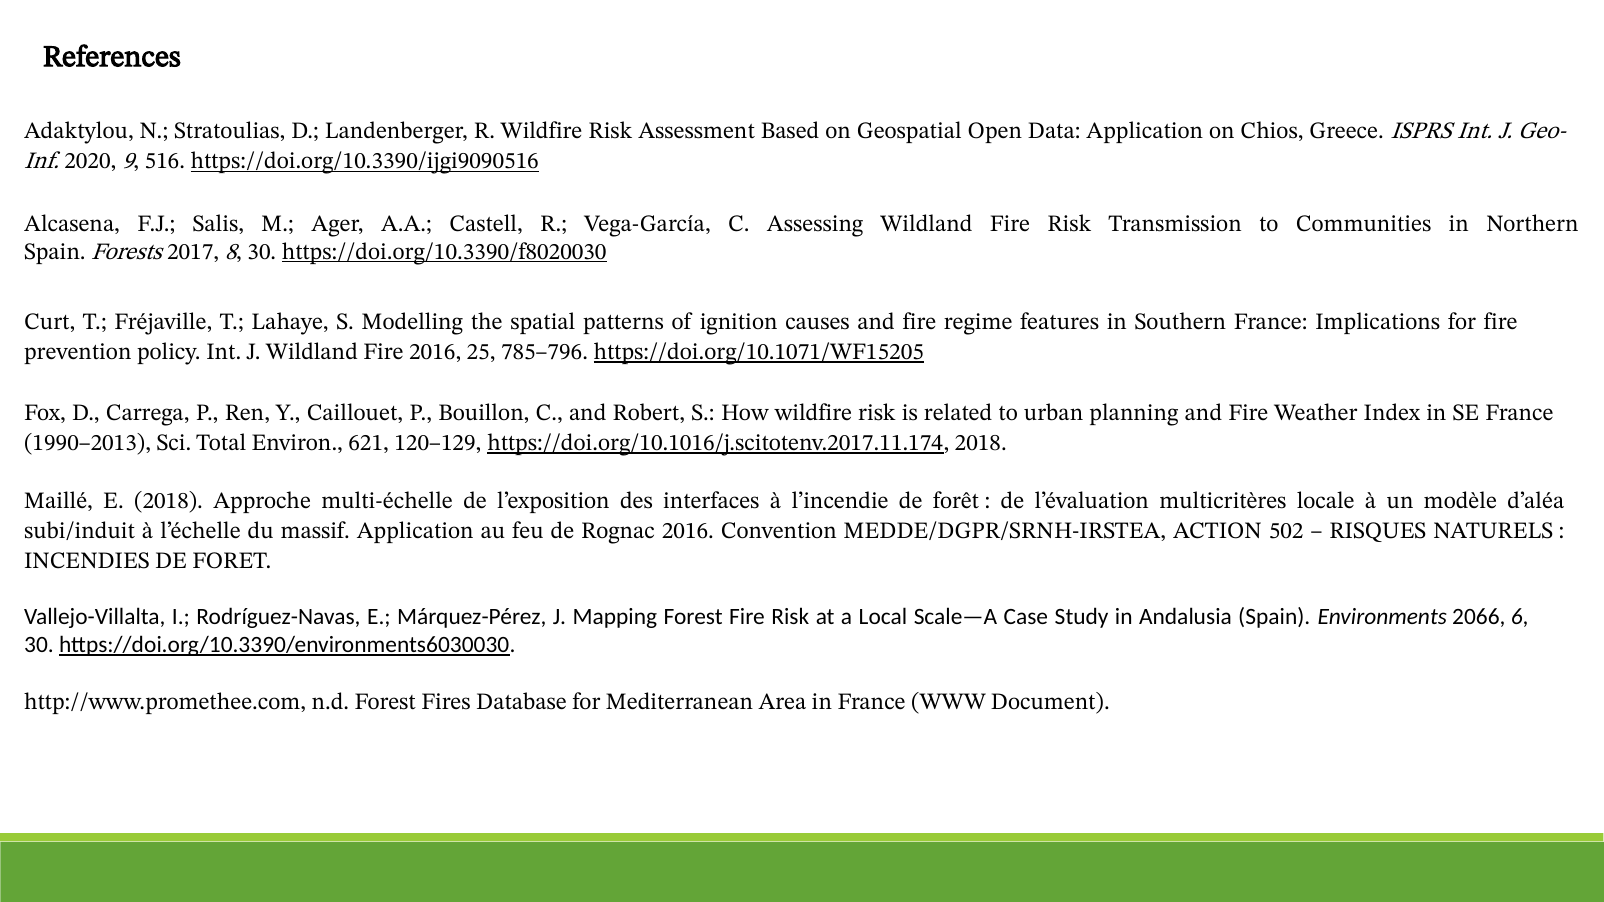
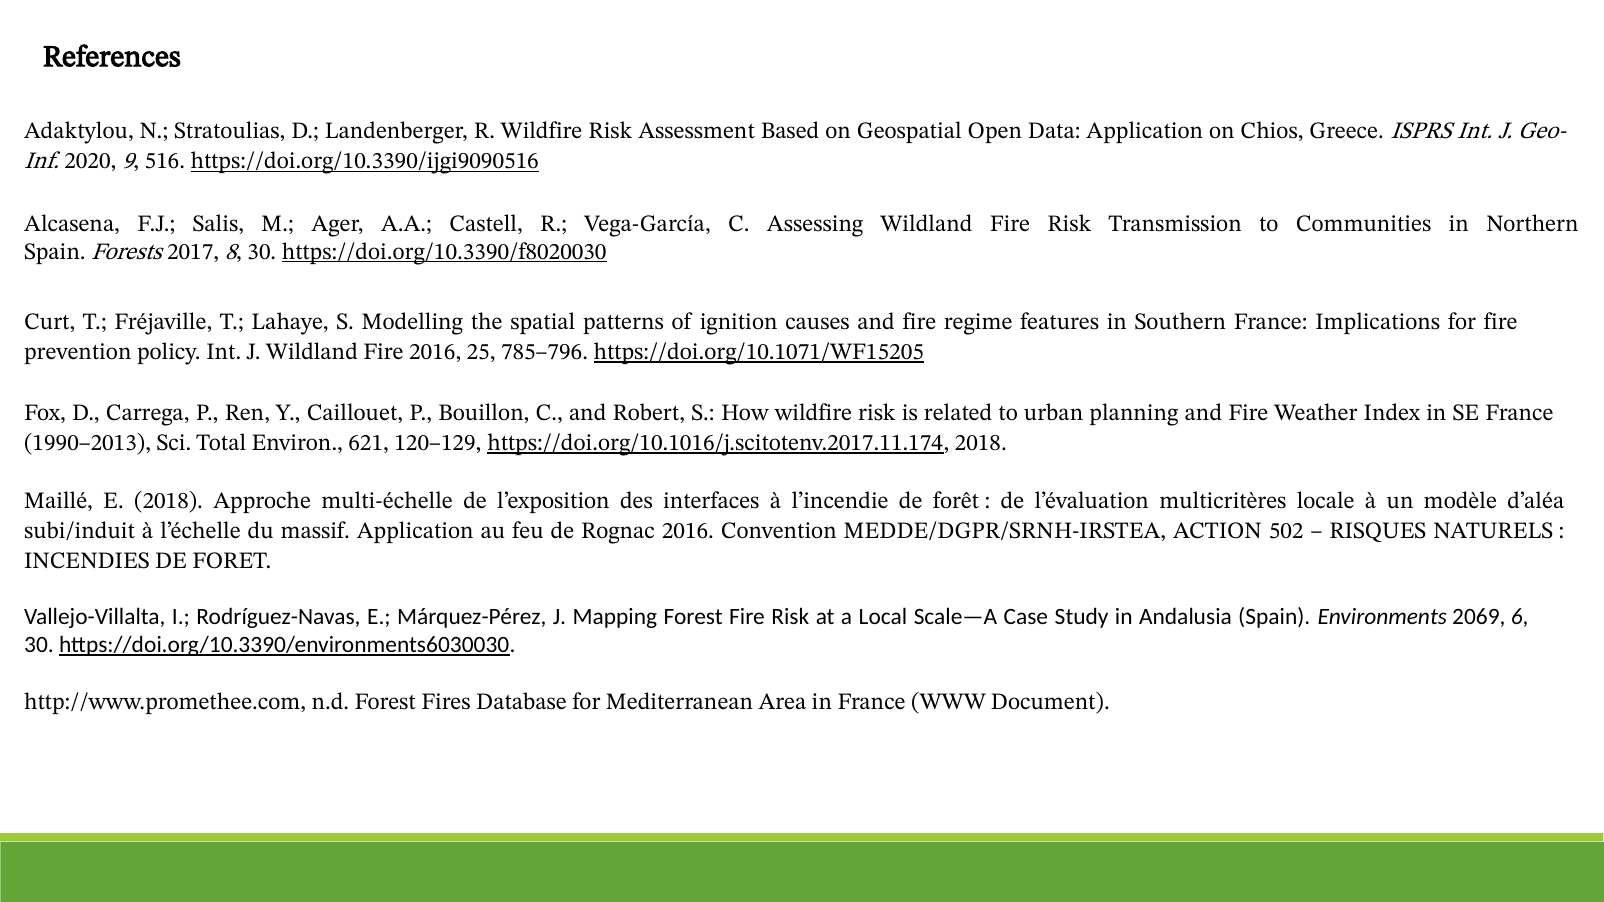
2066: 2066 -> 2069
